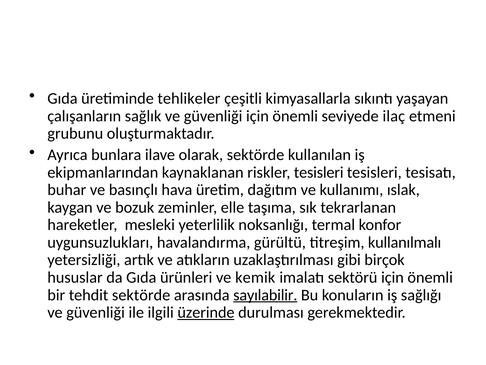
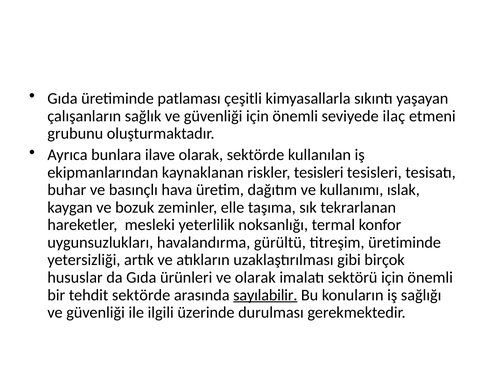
tehlikeler: tehlikeler -> patlaması
titreşim kullanılmalı: kullanılmalı -> üretiminde
ve kemik: kemik -> olarak
üzerinde underline: present -> none
